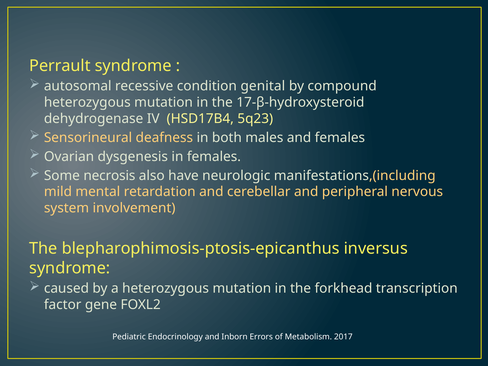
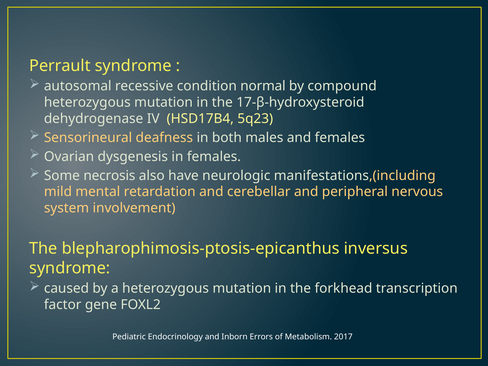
genital: genital -> normal
